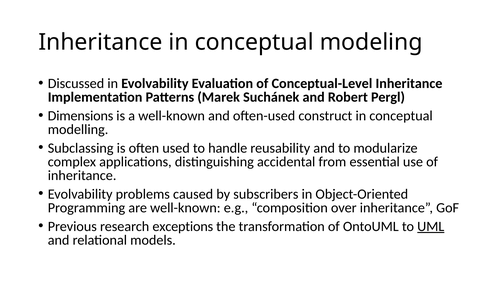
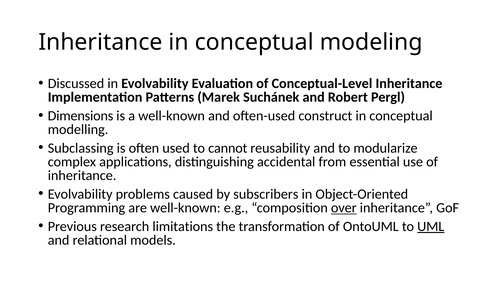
handle: handle -> cannot
over underline: none -> present
exceptions: exceptions -> limitations
